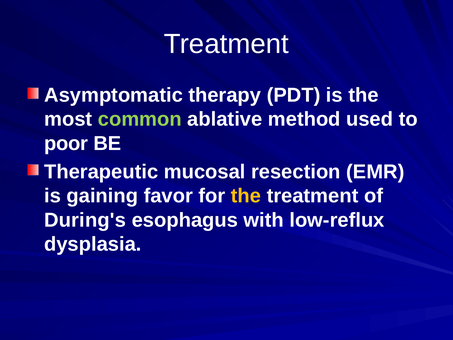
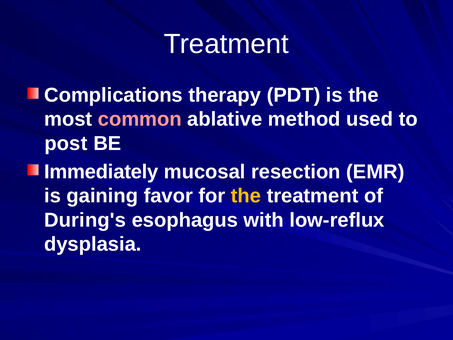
Asymptomatic: Asymptomatic -> Complications
common colour: light green -> pink
poor: poor -> post
Therapeutic: Therapeutic -> Immediately
